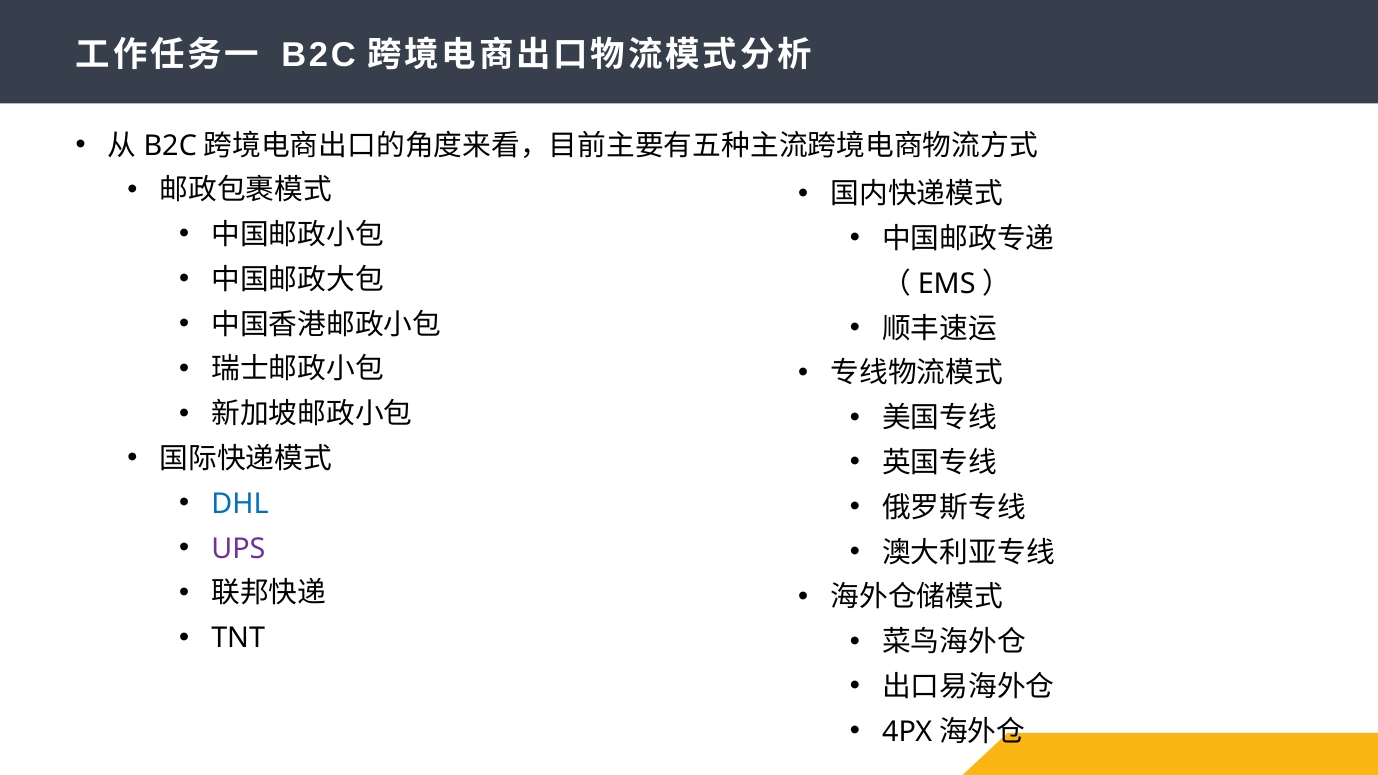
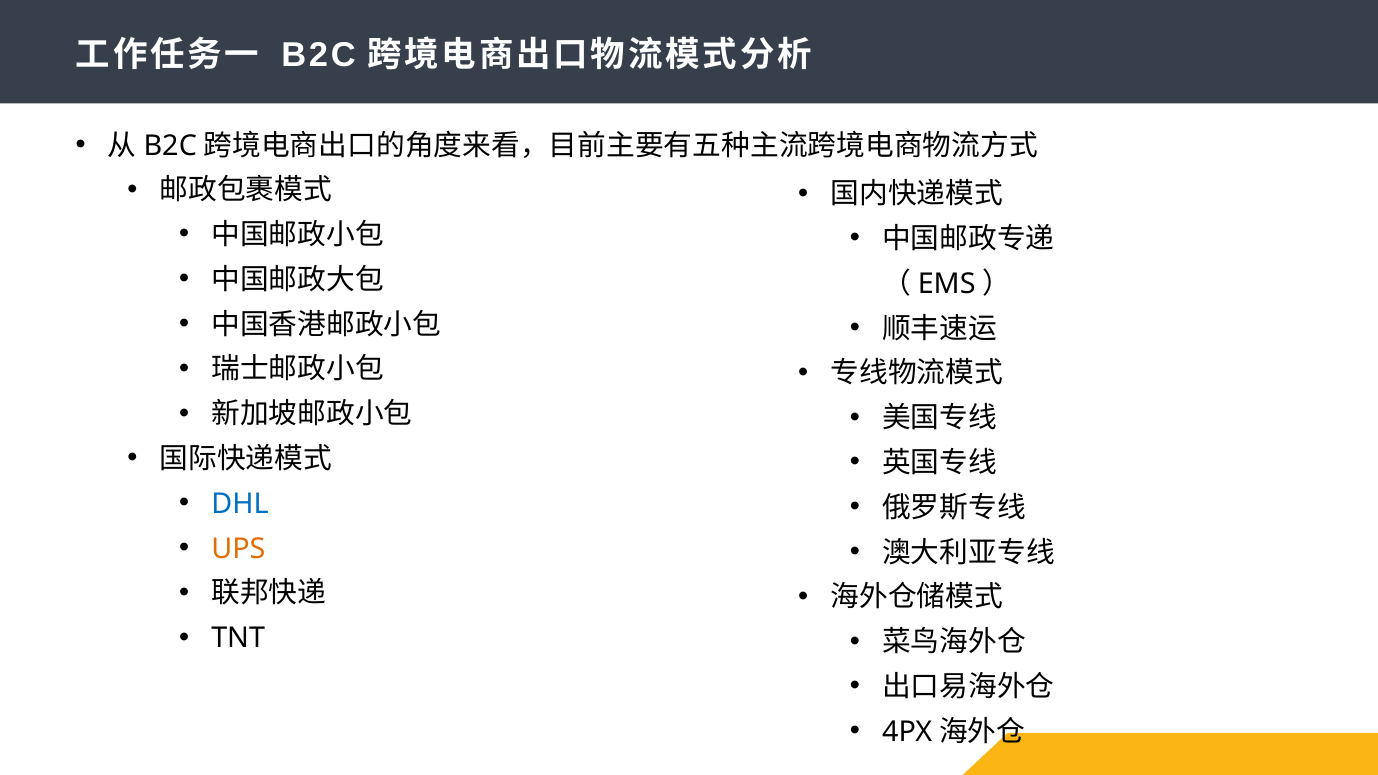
UPS colour: purple -> orange
